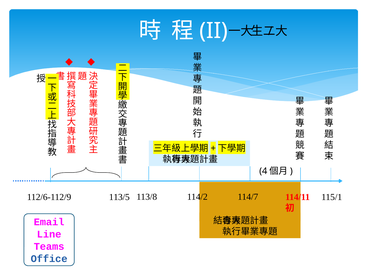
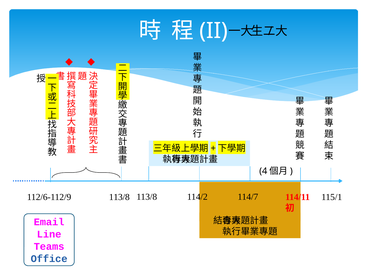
113/5 at (119, 197): 113/5 -> 113/8
